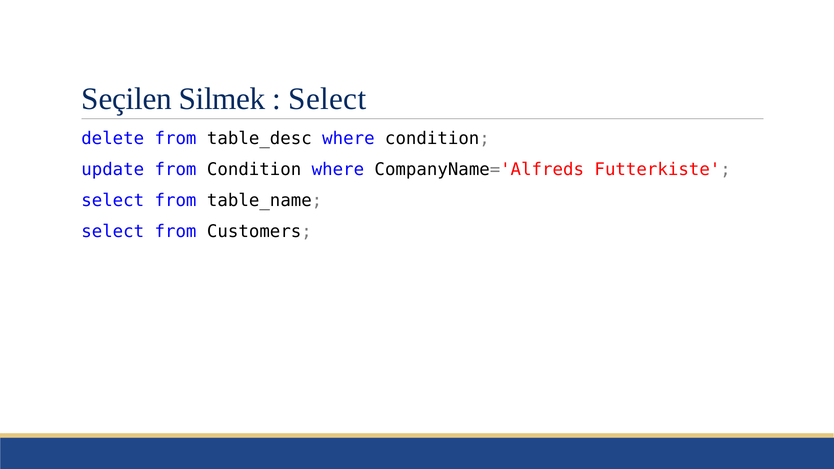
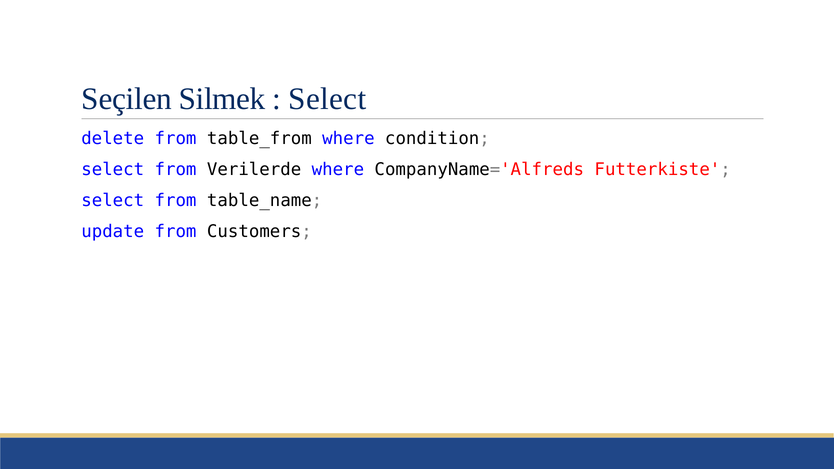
table_desc: table_desc -> table_from
update at (113, 170): update -> select
from Condition: Condition -> Verilerde
select at (113, 231): select -> update
